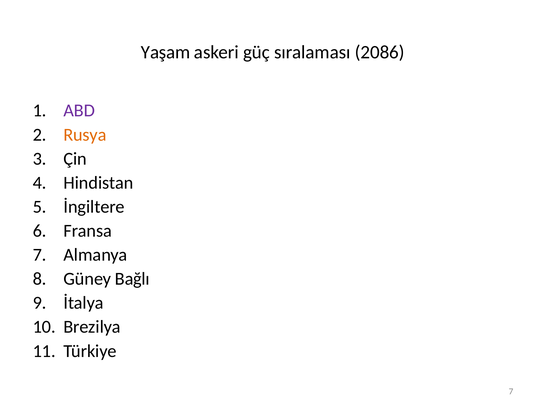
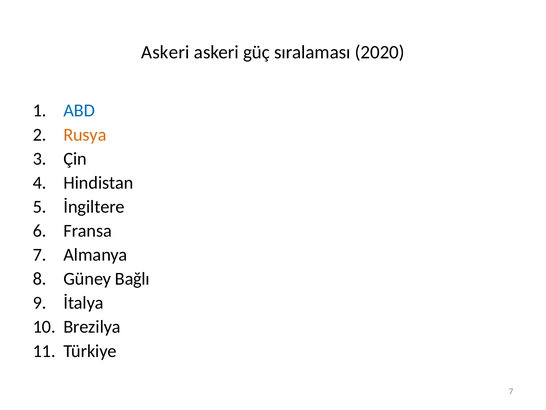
Yaşam at (166, 52): Yaşam -> Askeri
2086: 2086 -> 2020
ABD colour: purple -> blue
